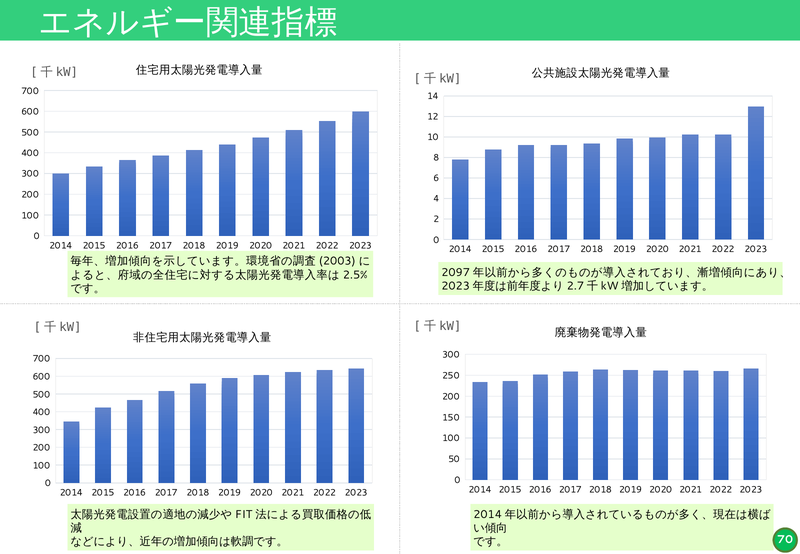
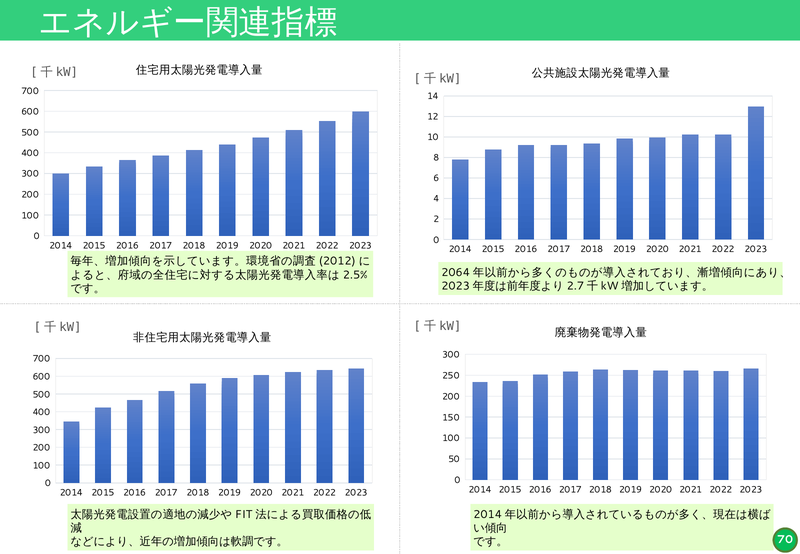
2003: 2003 -> 2012
2097: 2097 -> 2064
